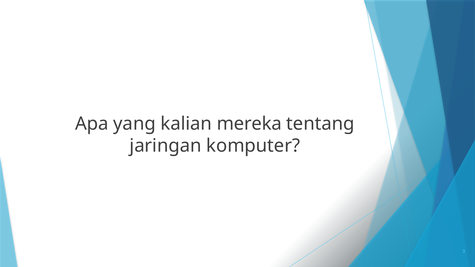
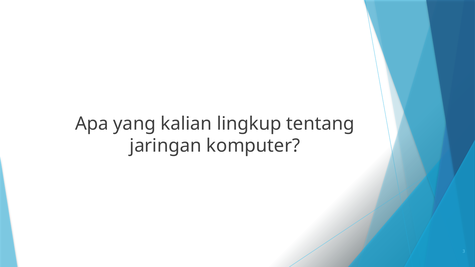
mereka: mereka -> lingkup
